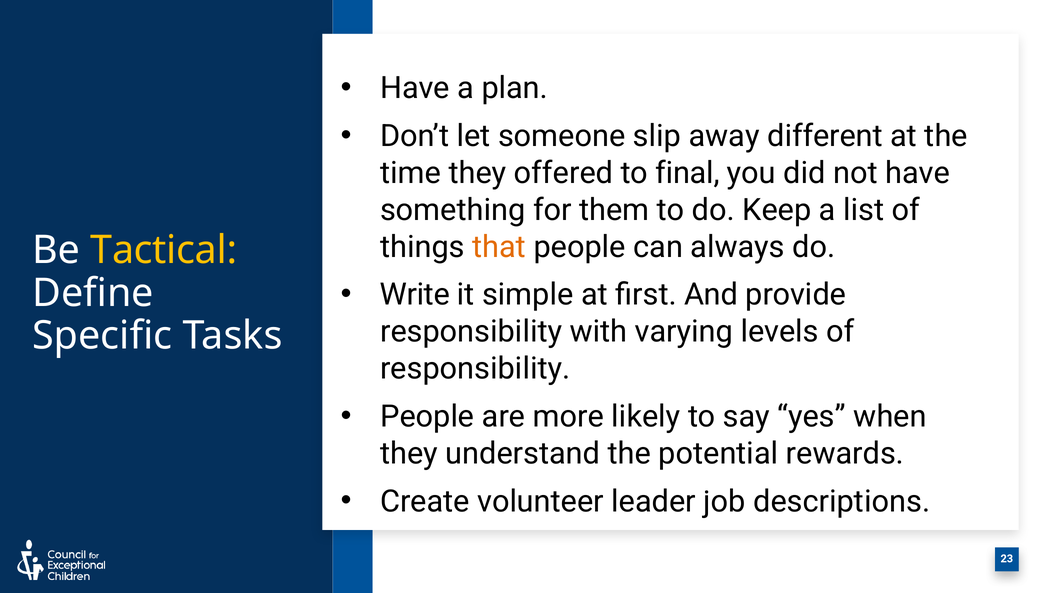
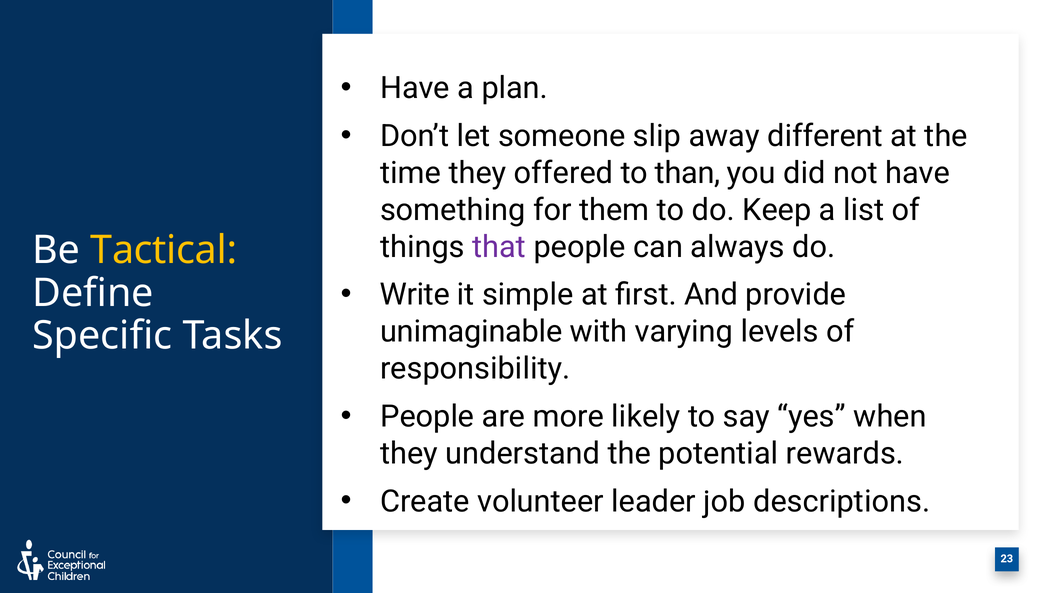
final: final -> than
that colour: orange -> purple
responsibility at (471, 332): responsibility -> unimaginable
